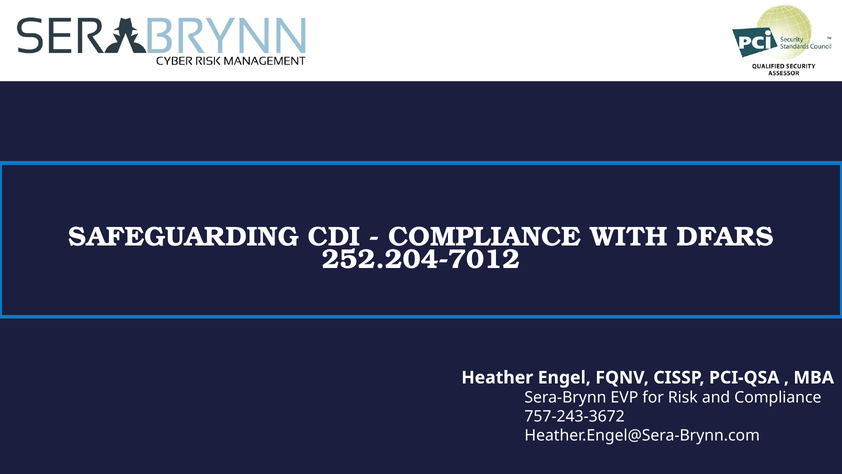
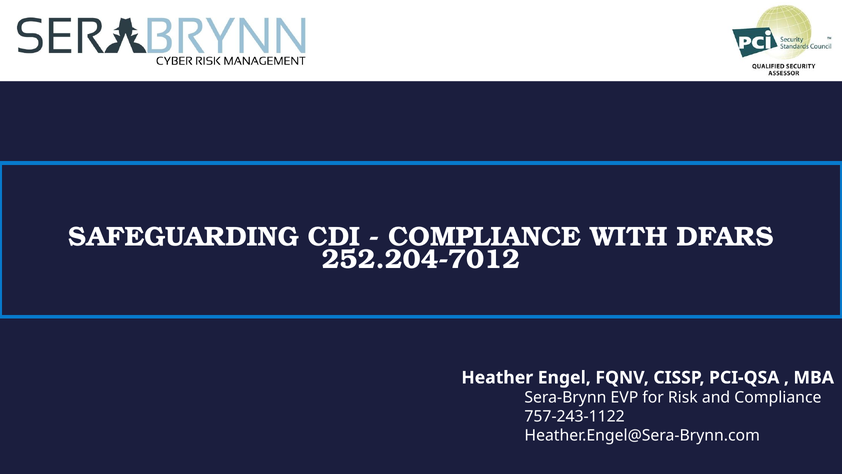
757-243-3672: 757-243-3672 -> 757-243-1122
